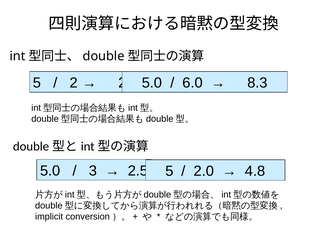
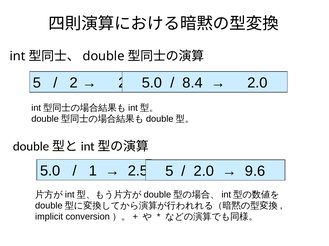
6.0: 6.0 -> 8.4
8.3 at (257, 83): 8.3 -> 2.0
3: 3 -> 1
4.8: 4.8 -> 9.6
